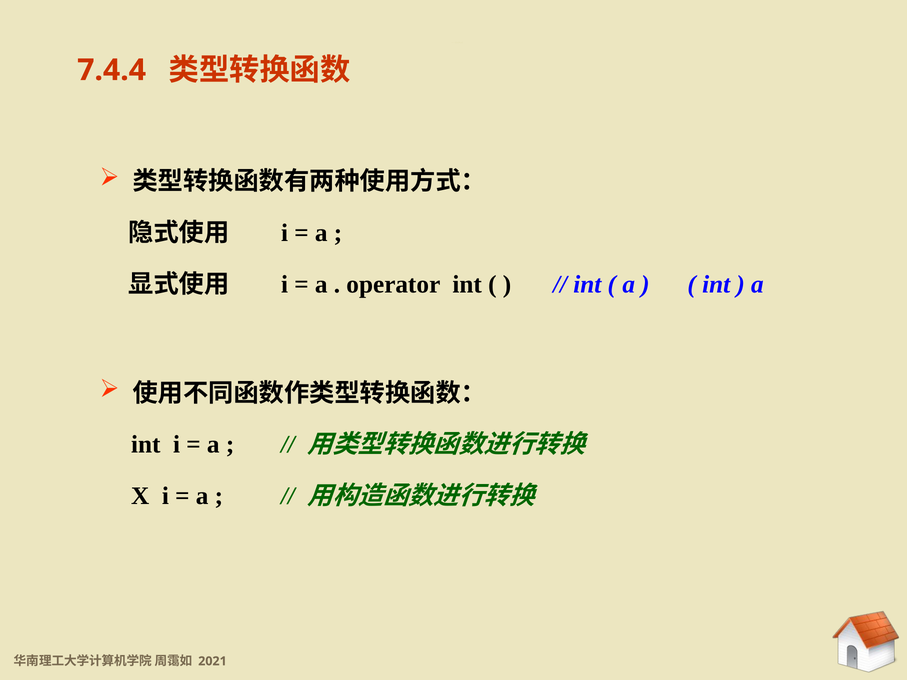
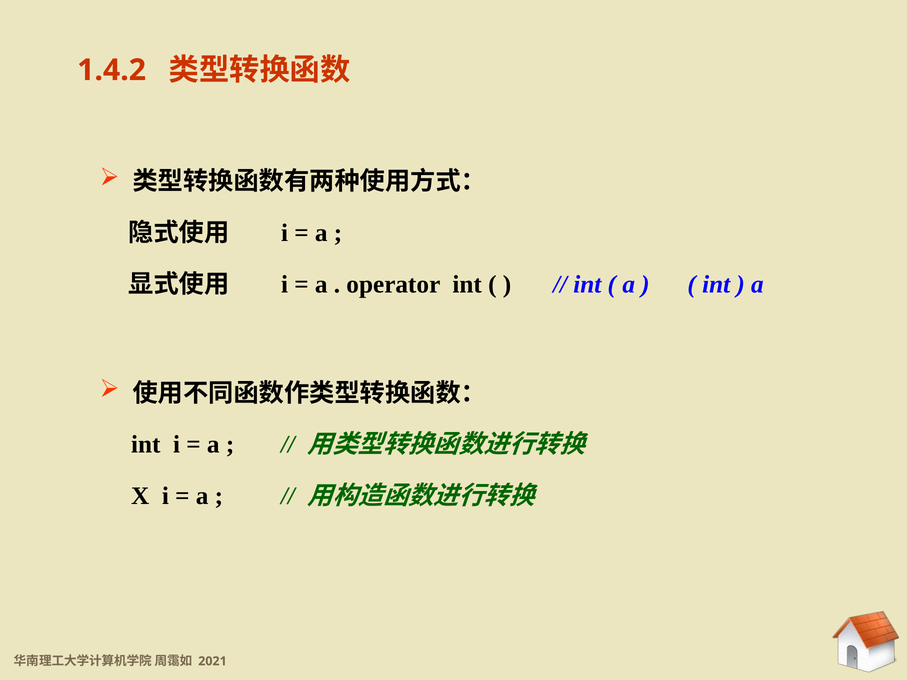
7.4.4: 7.4.4 -> 1.4.2
